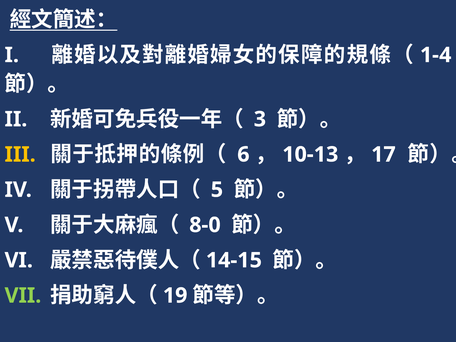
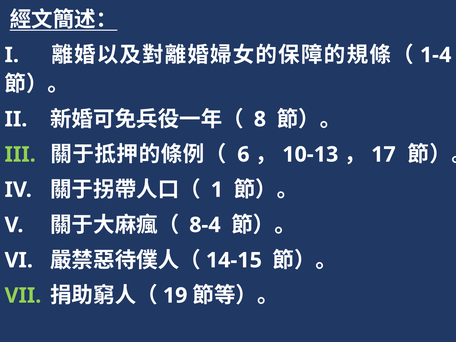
3: 3 -> 8
III colour: yellow -> light green
5: 5 -> 1
8-0: 8-0 -> 8-4
